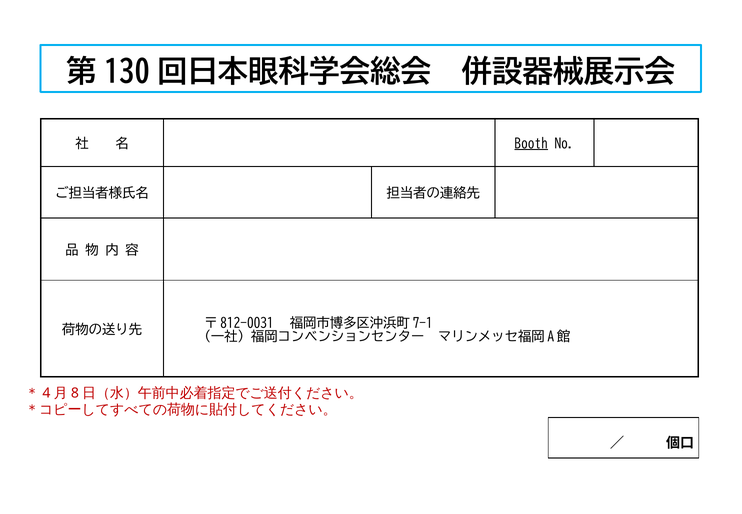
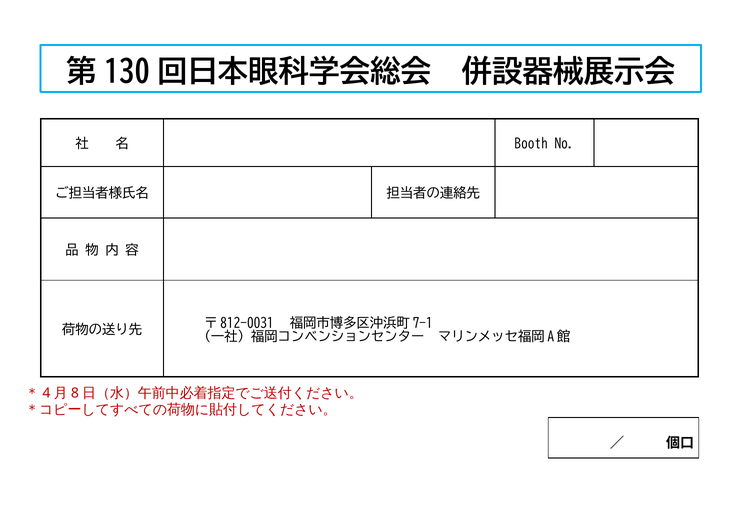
Booth underline: present -> none
